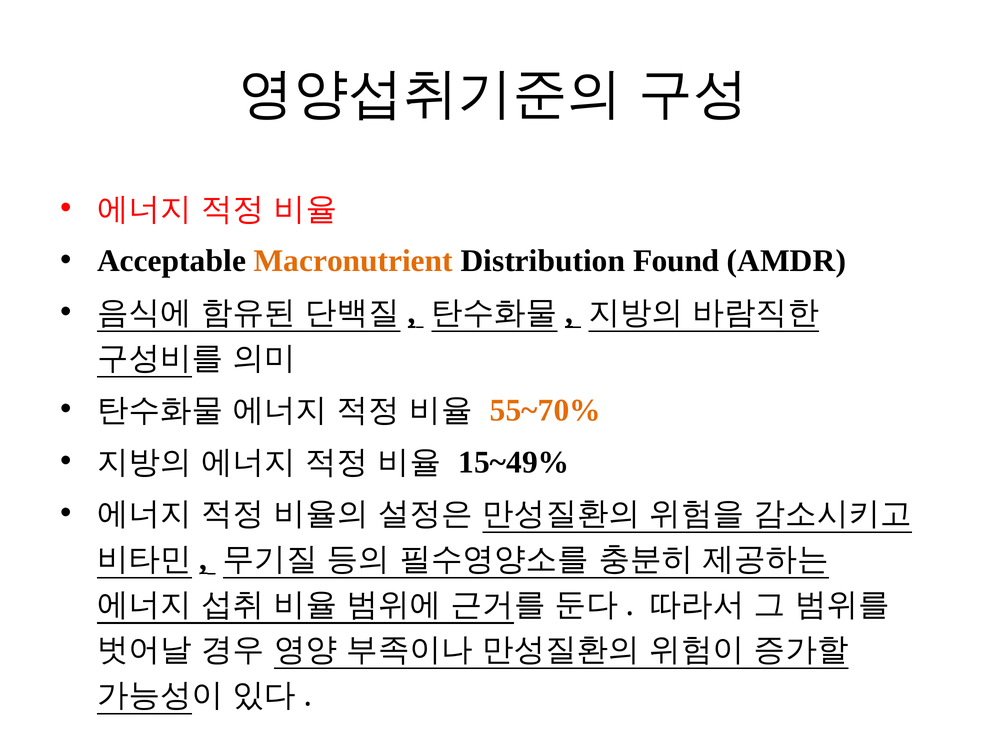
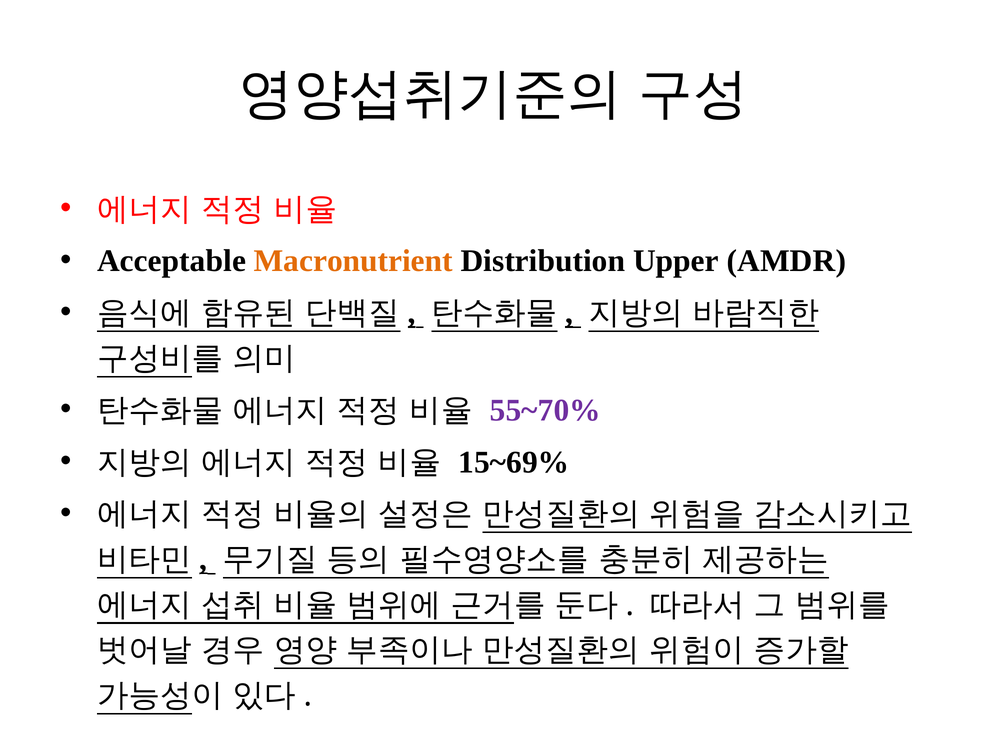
Found: Found -> Upper
55~70% colour: orange -> purple
15~49%: 15~49% -> 15~69%
